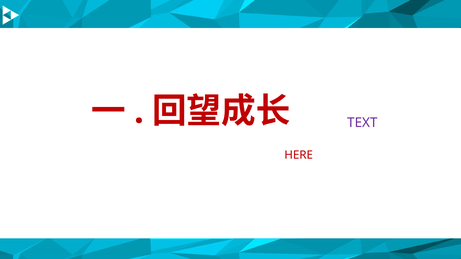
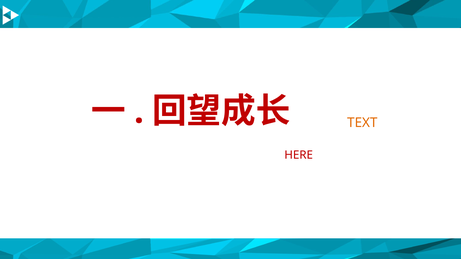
TEXT at (362, 123) colour: purple -> orange
